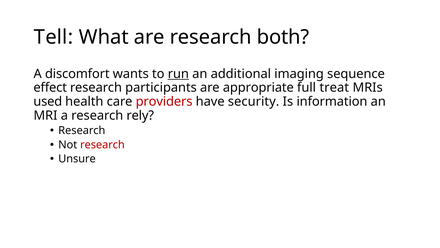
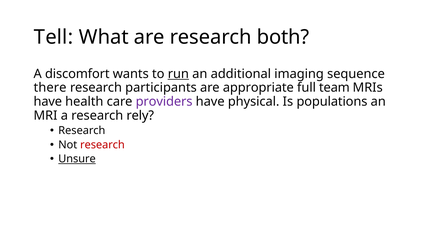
effect: effect -> there
treat: treat -> team
used at (48, 101): used -> have
providers colour: red -> purple
security: security -> physical
information: information -> populations
Unsure underline: none -> present
